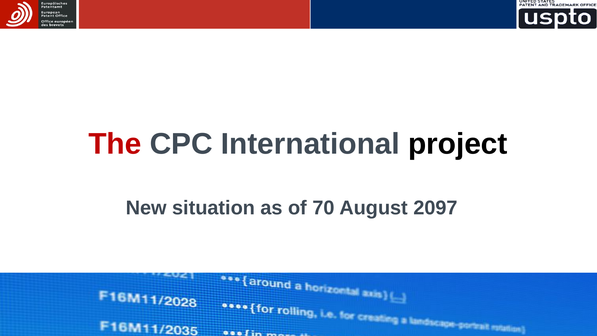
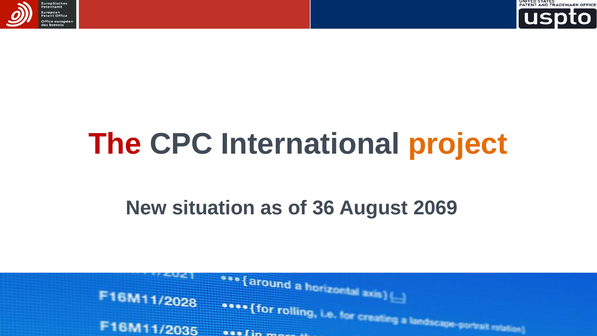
project colour: black -> orange
70: 70 -> 36
2097: 2097 -> 2069
